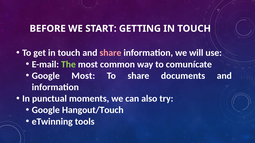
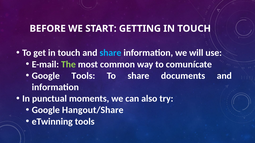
share at (110, 53) colour: pink -> light blue
Google Most: Most -> Tools
Hangout/Touch: Hangout/Touch -> Hangout/Share
